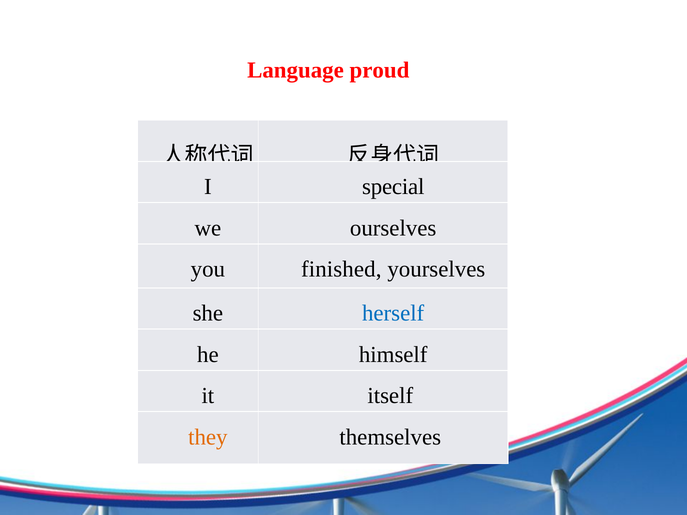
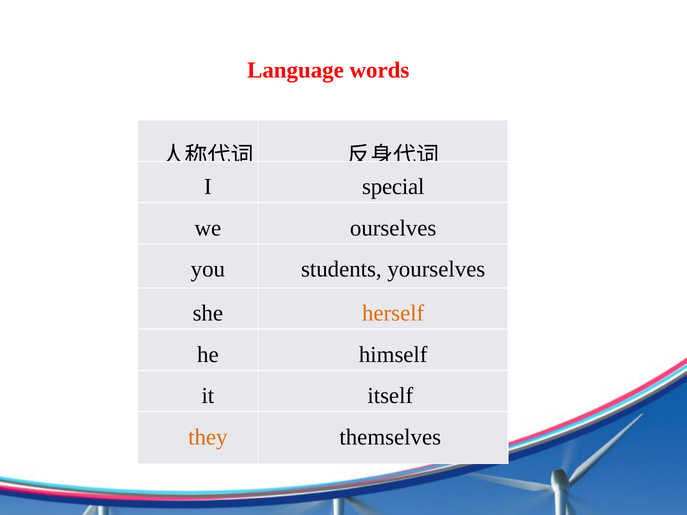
proud: proud -> words
finished: finished -> students
herself colour: blue -> orange
